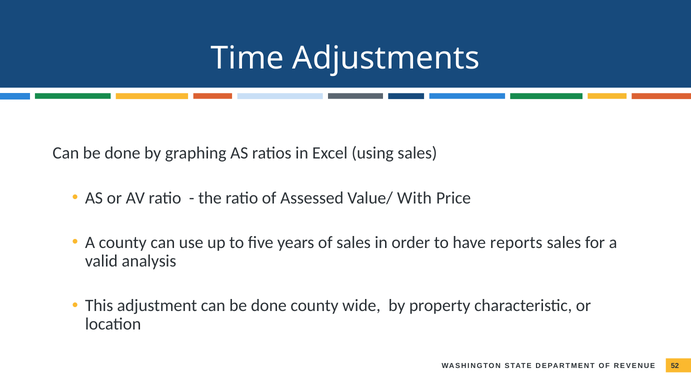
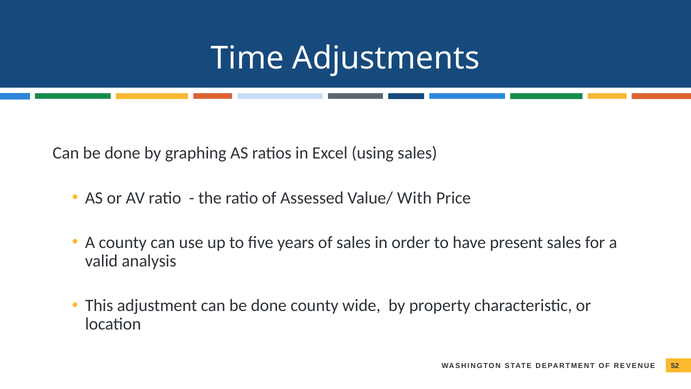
reports: reports -> present
